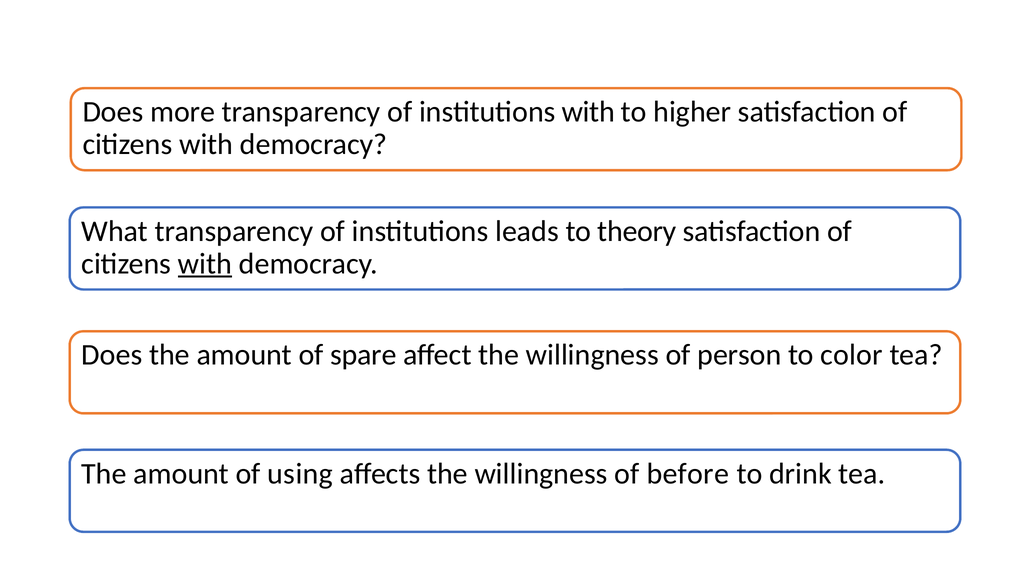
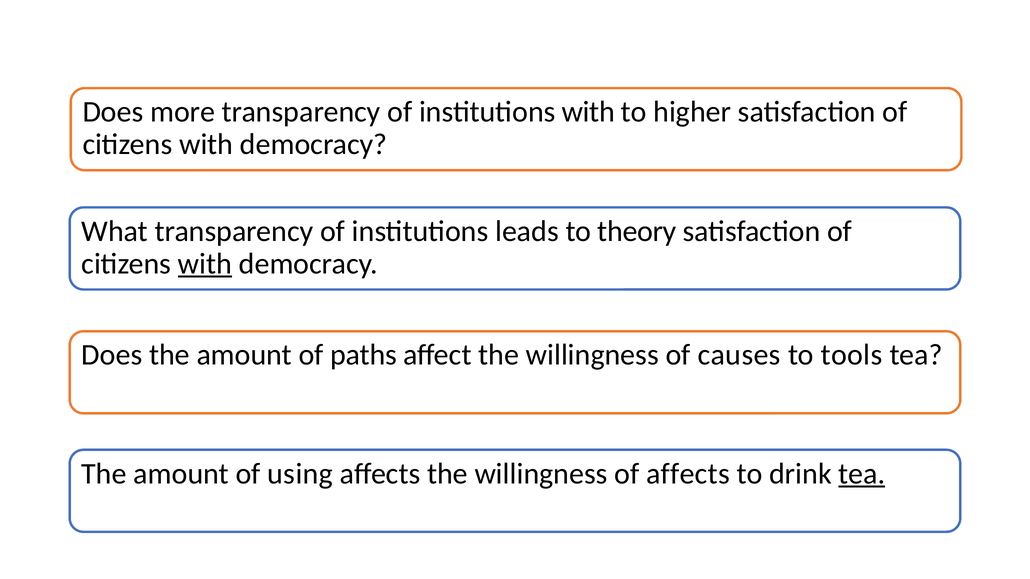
spare: spare -> paths
person: person -> causes
color: color -> tools
of before: before -> affects
tea at (862, 474) underline: none -> present
